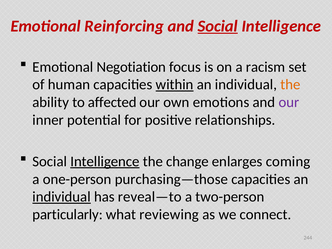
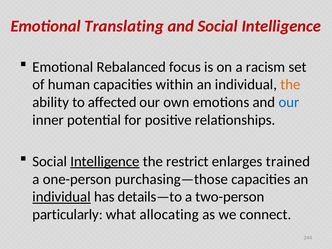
Reinforcing: Reinforcing -> Translating
Social at (218, 26) underline: present -> none
Negotiation: Negotiation -> Rebalanced
within underline: present -> none
our at (289, 102) colour: purple -> blue
change: change -> restrict
coming: coming -> trained
reveal—to: reveal—to -> details—to
reviewing: reviewing -> allocating
